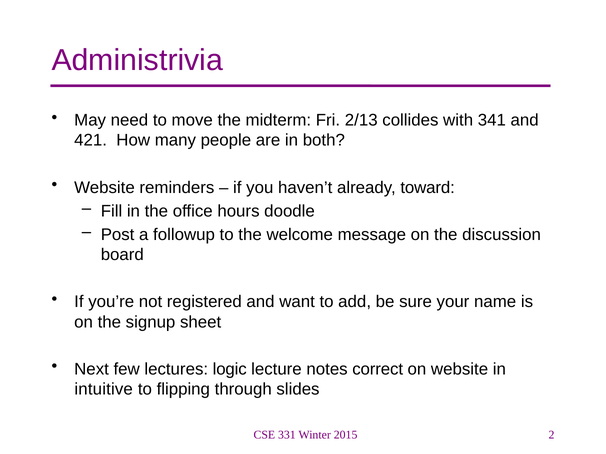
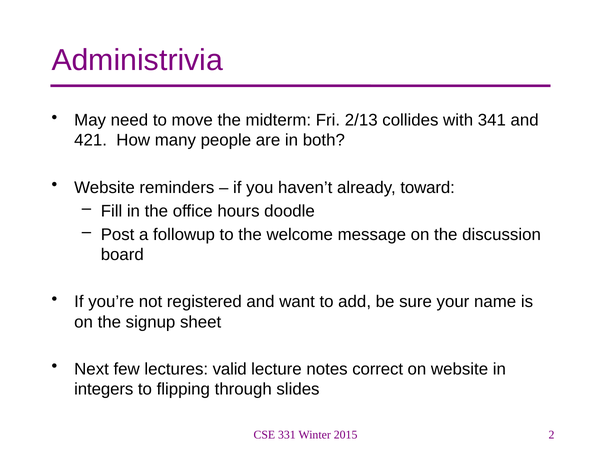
logic: logic -> valid
intuitive: intuitive -> integers
